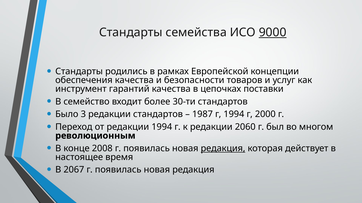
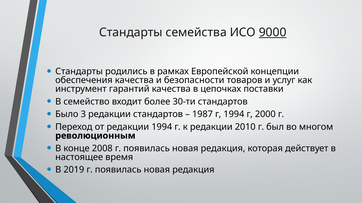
2060: 2060 -> 2010
редакция at (223, 149) underline: present -> none
2067: 2067 -> 2019
